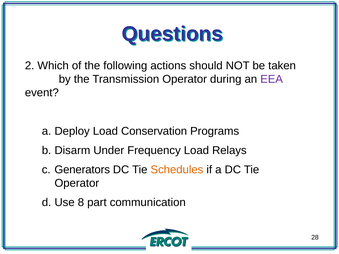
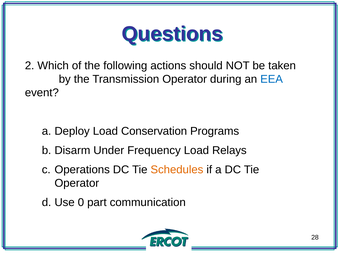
EEA colour: purple -> blue
Generators: Generators -> Operations
8: 8 -> 0
